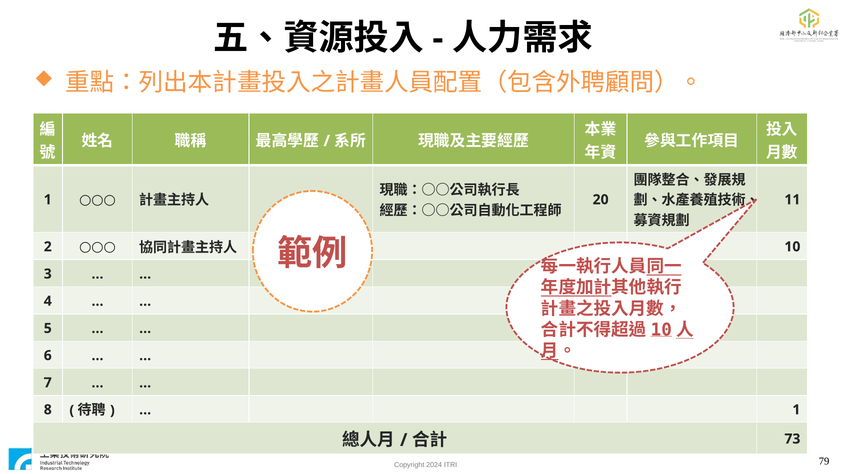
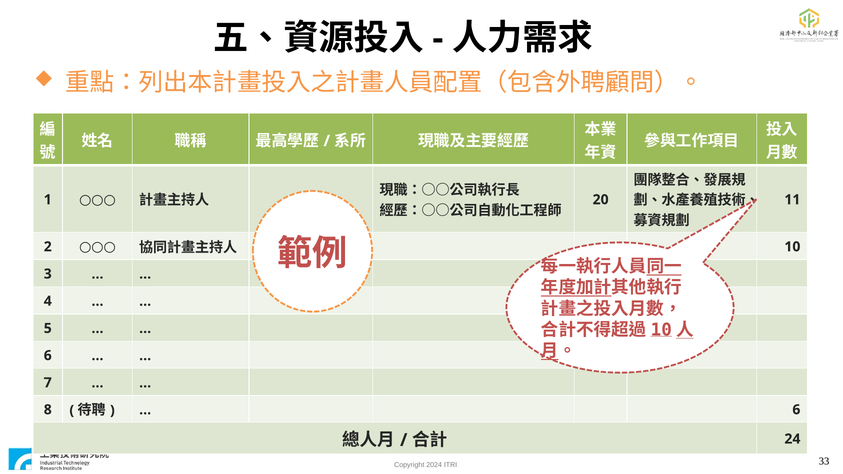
1 at (796, 410): 1 -> 6
73: 73 -> 24
79: 79 -> 33
